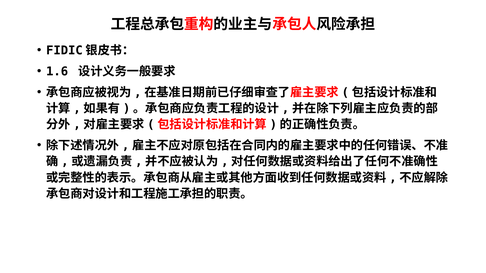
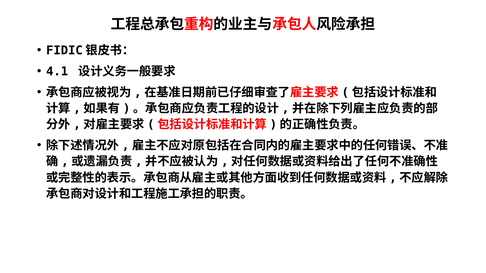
1.6: 1.6 -> 4.1
